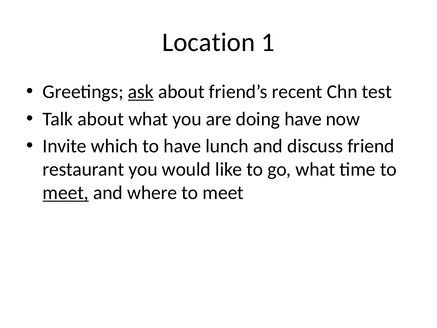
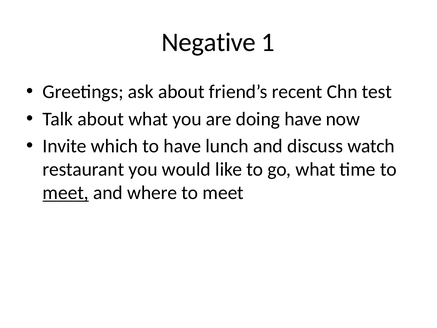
Location: Location -> Negative
ask underline: present -> none
friend: friend -> watch
